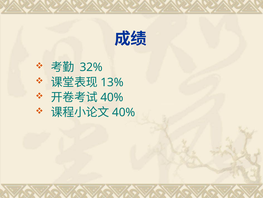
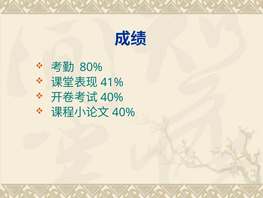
32%: 32% -> 80%
13%: 13% -> 41%
